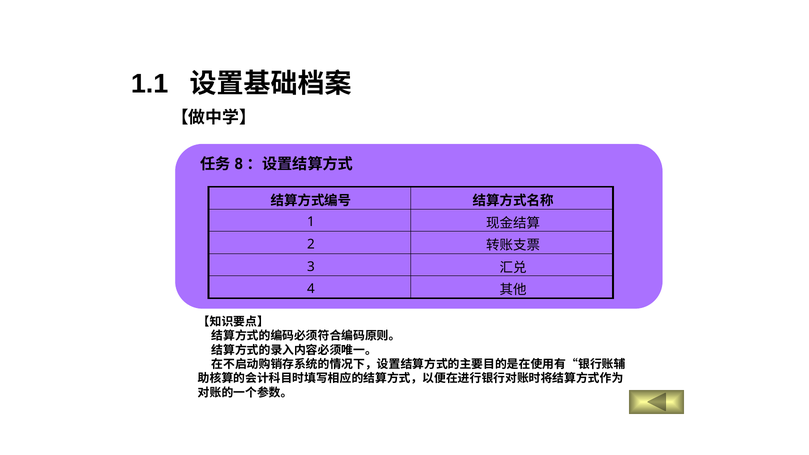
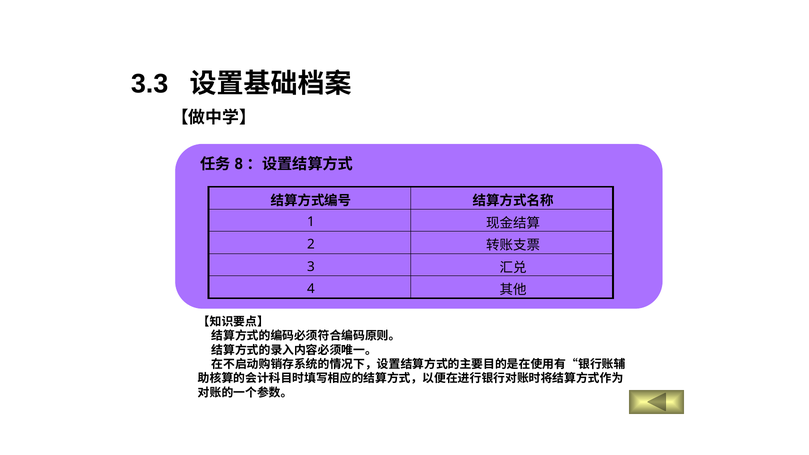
1.1: 1.1 -> 3.3
